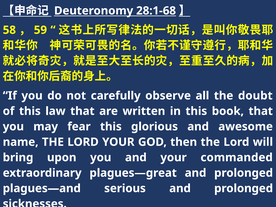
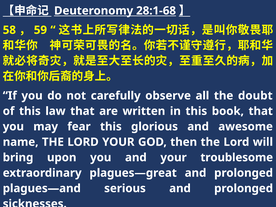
commanded: commanded -> troublesome
